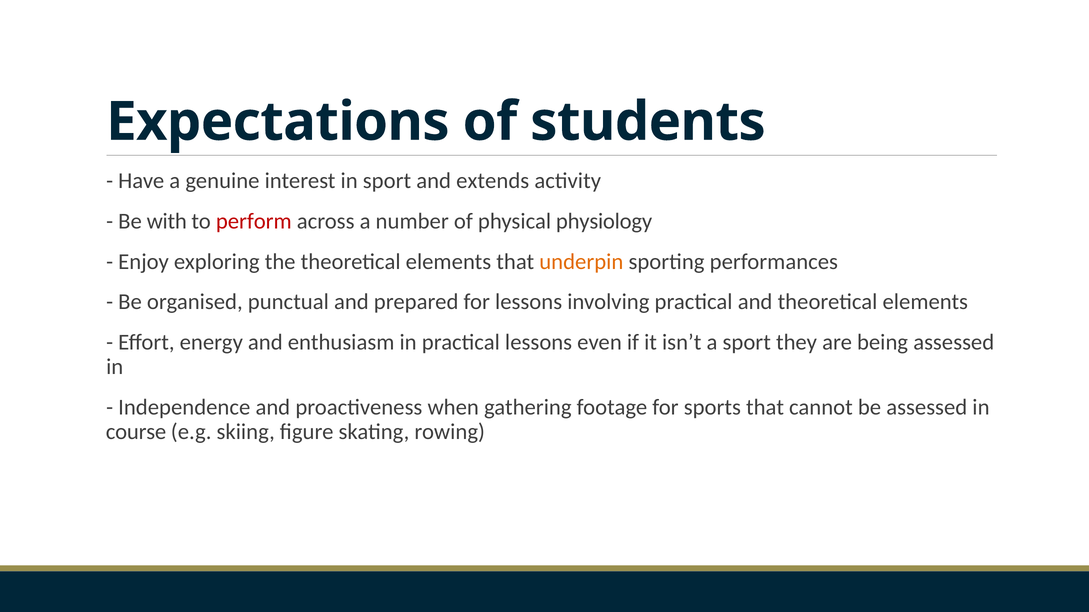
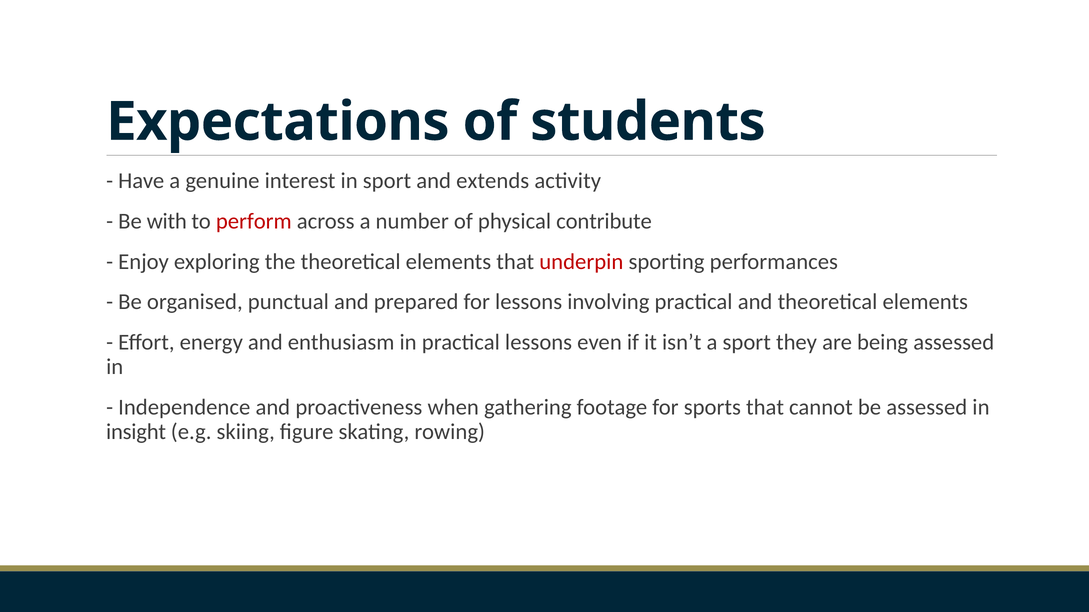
physiology: physiology -> contribute
underpin colour: orange -> red
course: course -> insight
